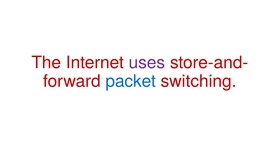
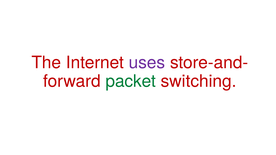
packet colour: blue -> green
